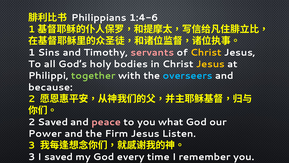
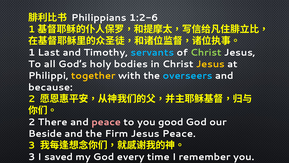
1:4-6: 1:4-6 -> 1:2-6
Sins: Sins -> Last
servants colour: pink -> light blue
Christ at (206, 52) colour: yellow -> light green
together colour: light green -> yellow
2 Saved: Saved -> There
what: what -> good
Power: Power -> Beside
Jesus Listen: Listen -> Peace
